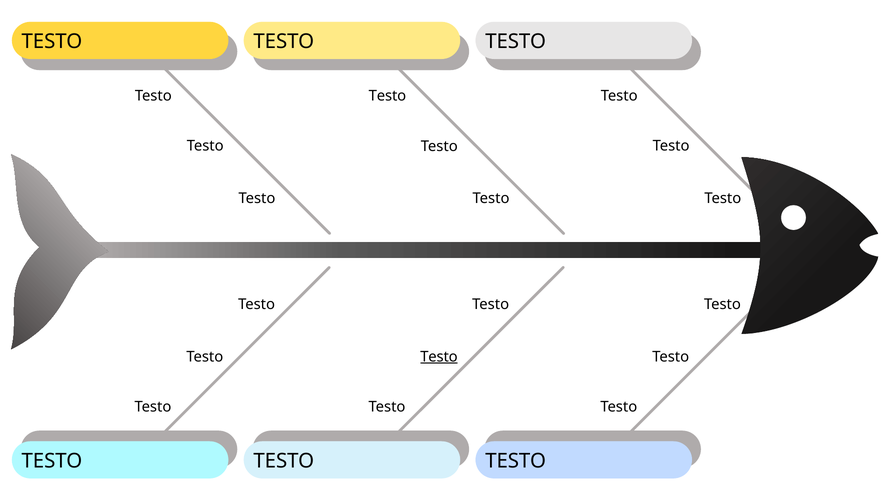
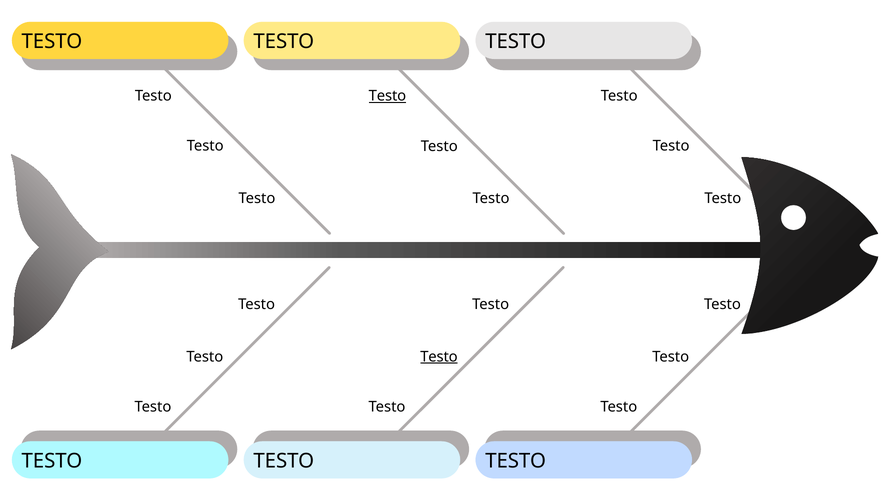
Testo at (387, 96) underline: none -> present
